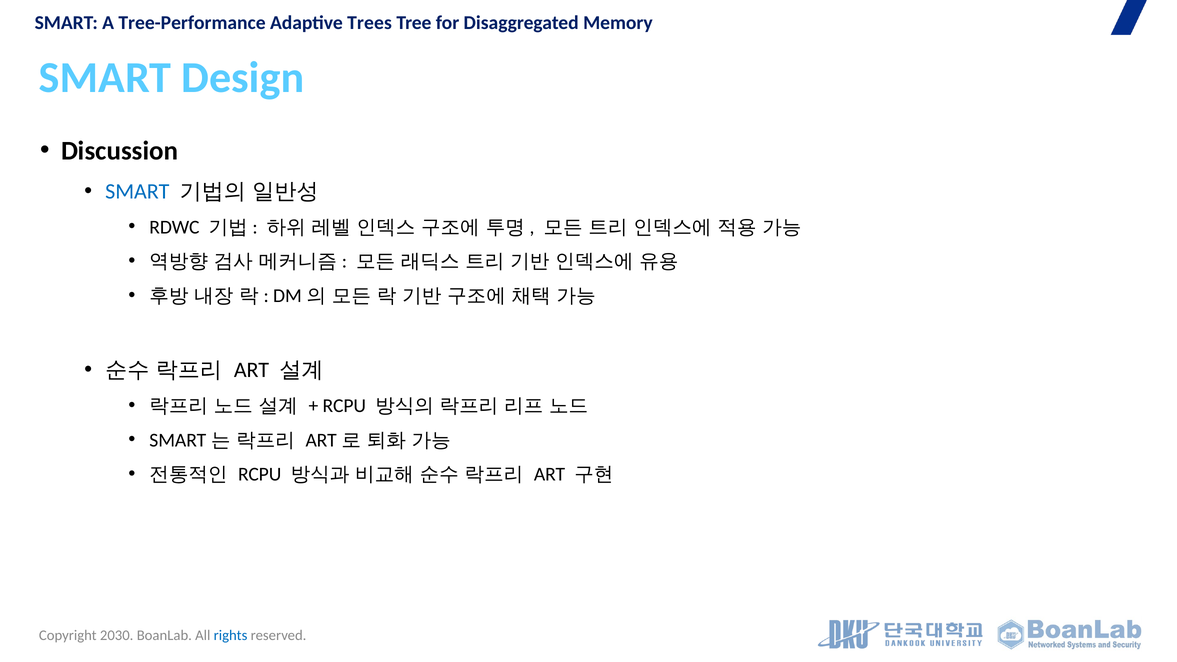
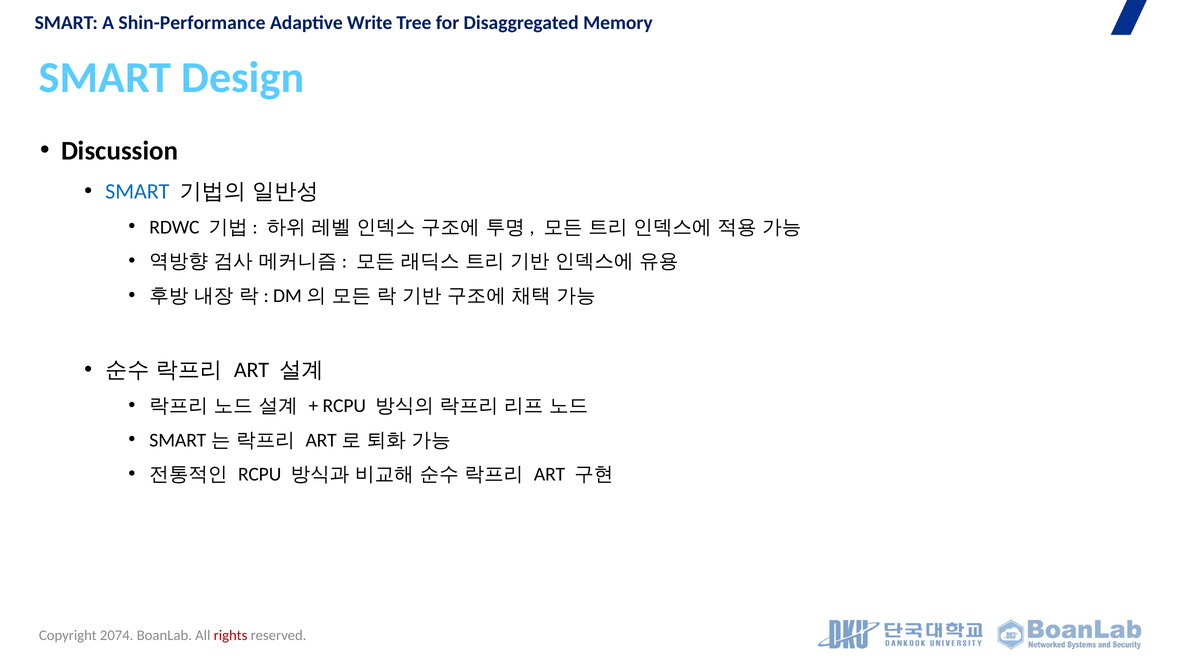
Tree-Performance: Tree-Performance -> Shin-Performance
Trees: Trees -> Write
2030: 2030 -> 2074
rights colour: blue -> red
